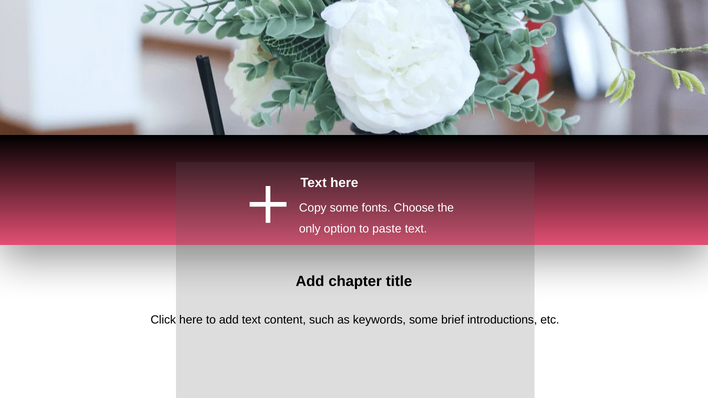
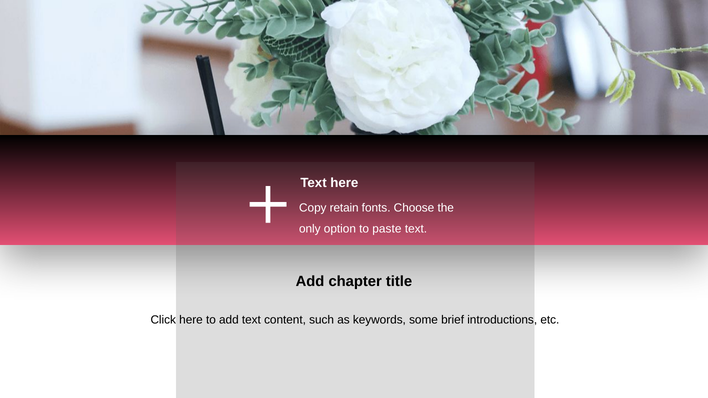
Copy some: some -> retain
